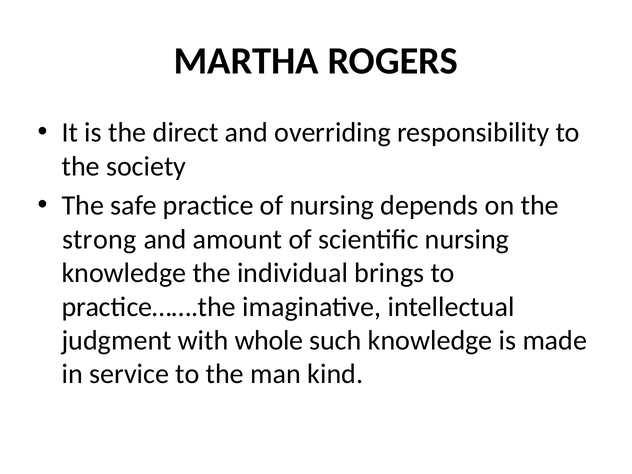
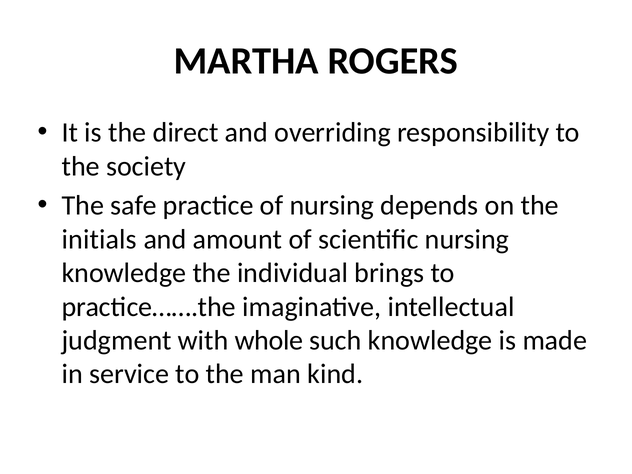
strong: strong -> initials
